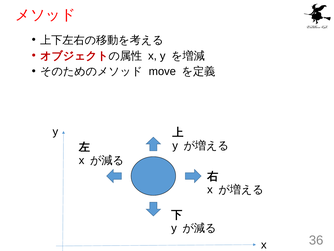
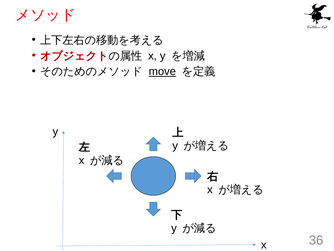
move underline: none -> present
